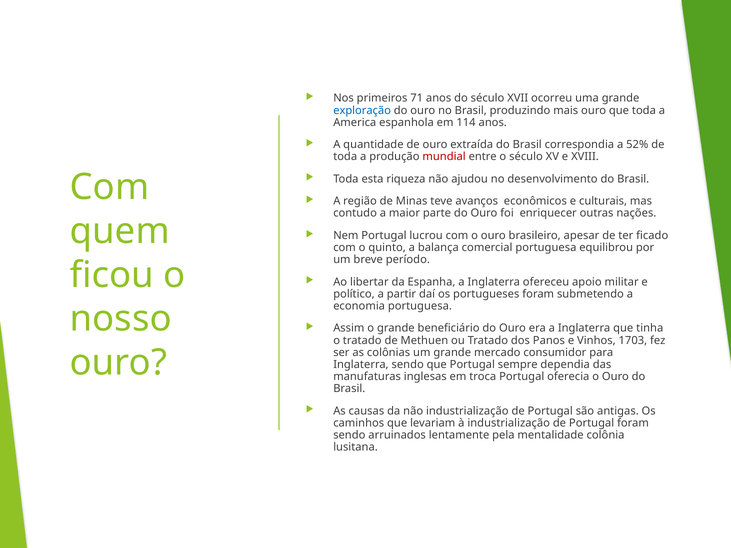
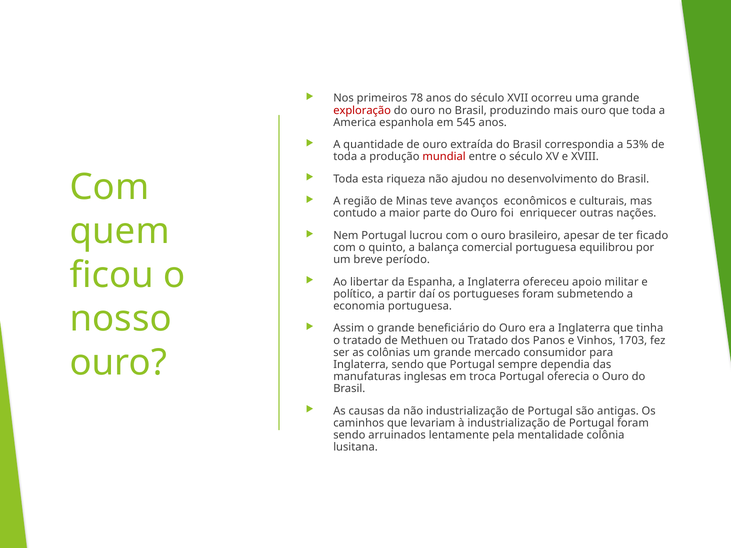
71: 71 -> 78
exploração colour: blue -> red
114: 114 -> 545
52%: 52% -> 53%
